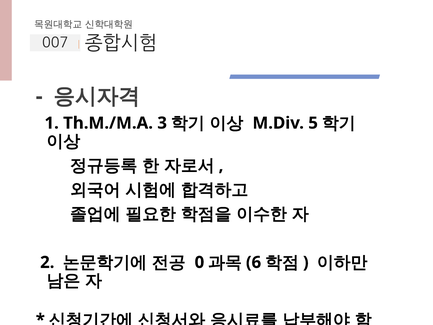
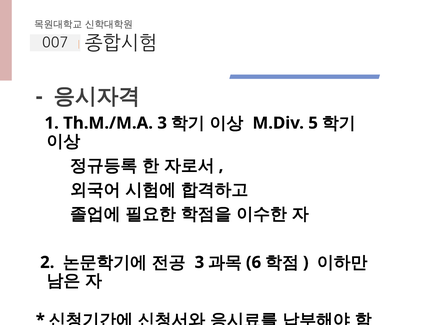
0 at (199, 262): 0 -> 3
